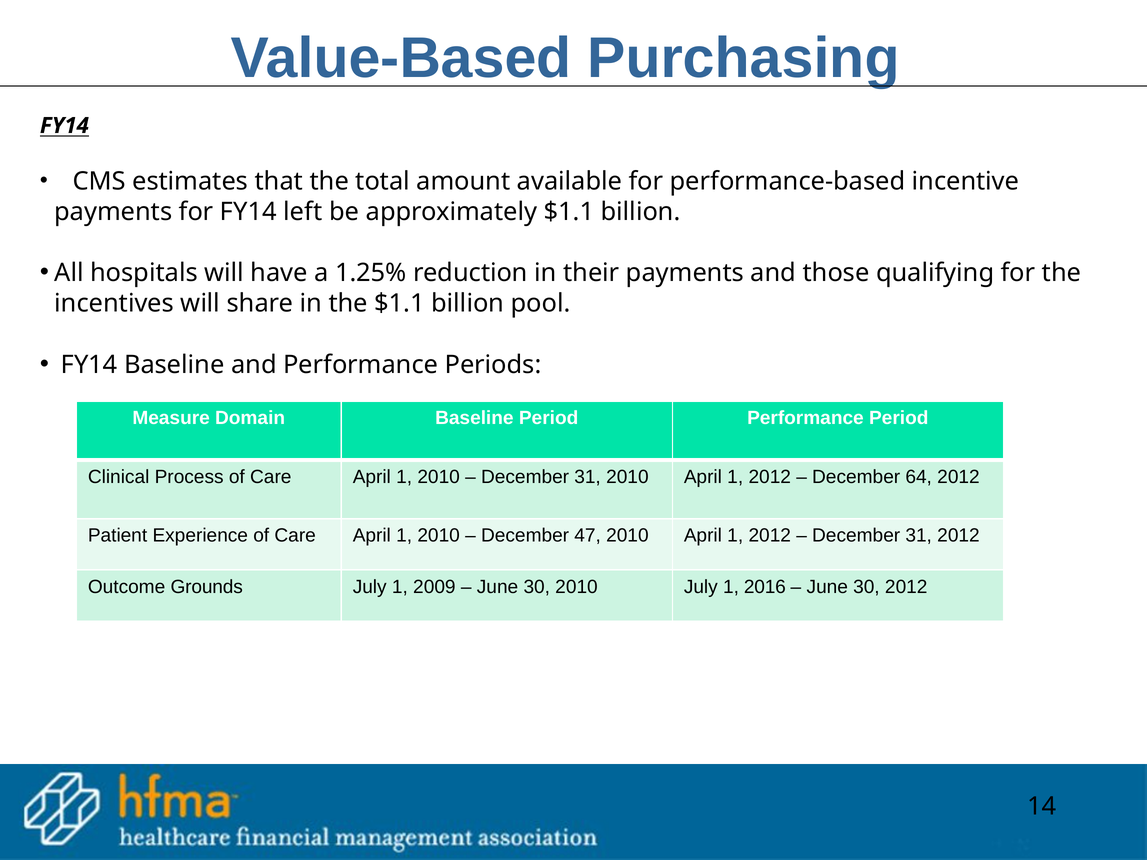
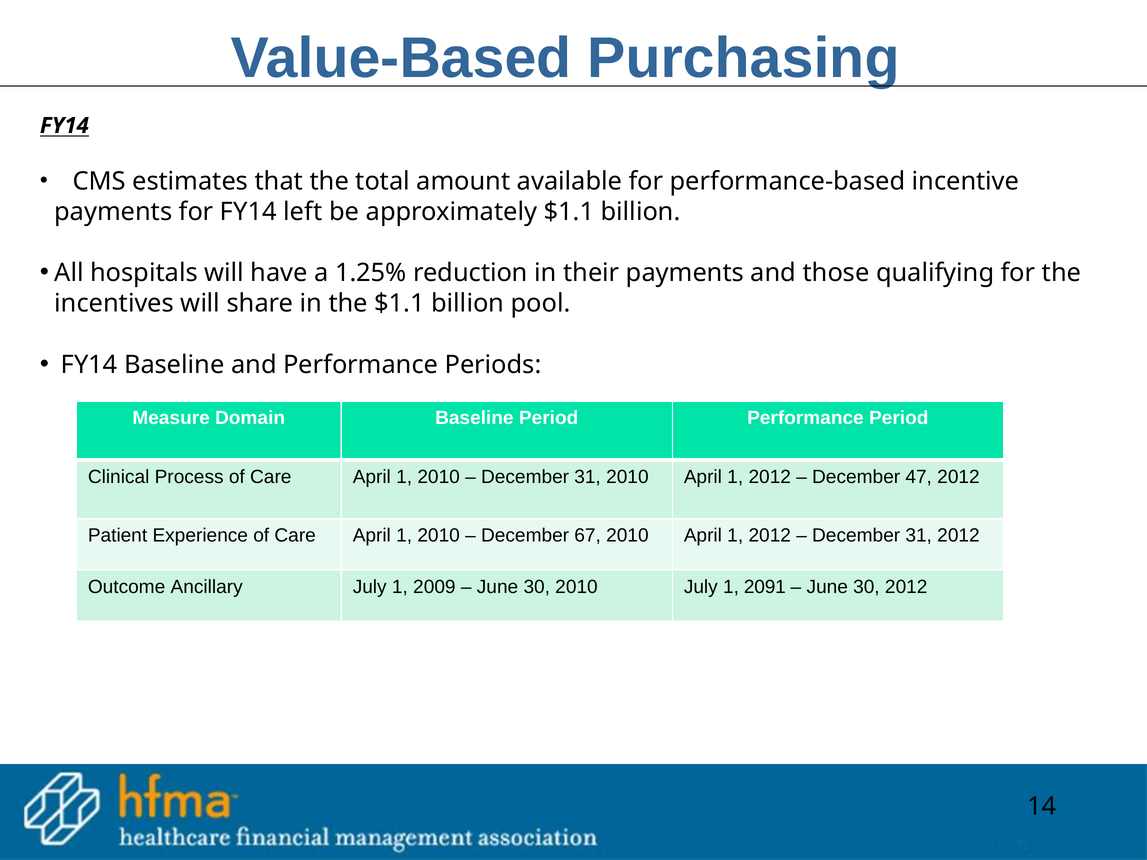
64: 64 -> 47
47: 47 -> 67
Grounds: Grounds -> Ancillary
2016: 2016 -> 2091
